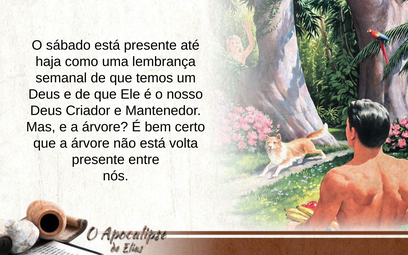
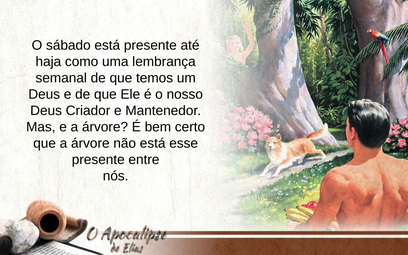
volta: volta -> esse
